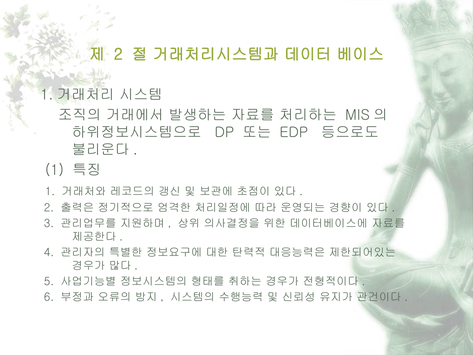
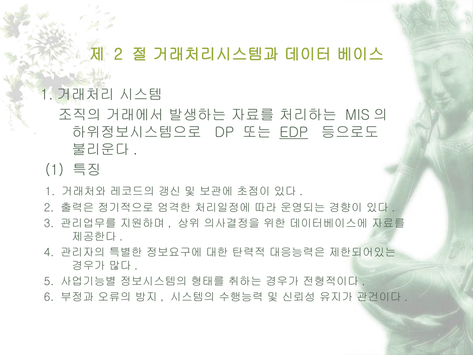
EDP underline: none -> present
